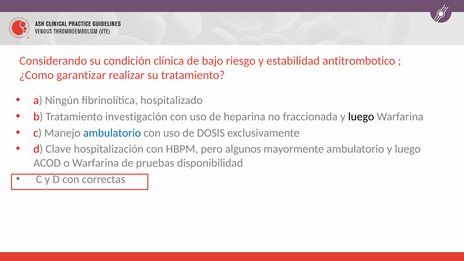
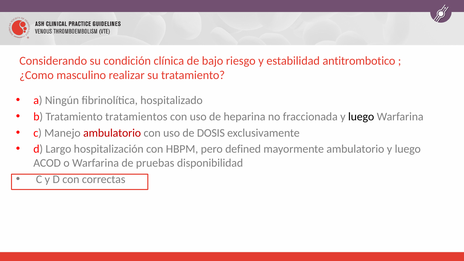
garantizar: garantizar -> masculino
investigación: investigación -> tratamientos
ambulatorio at (112, 133) colour: blue -> red
Clave: Clave -> Largo
algunos: algunos -> defined
